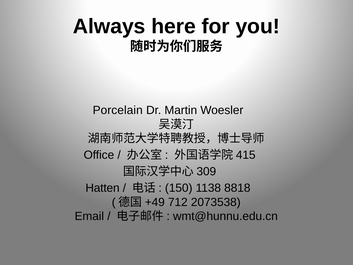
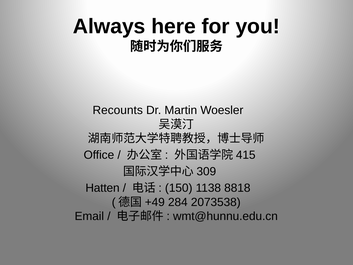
Porcelain: Porcelain -> Recounts
712: 712 -> 284
